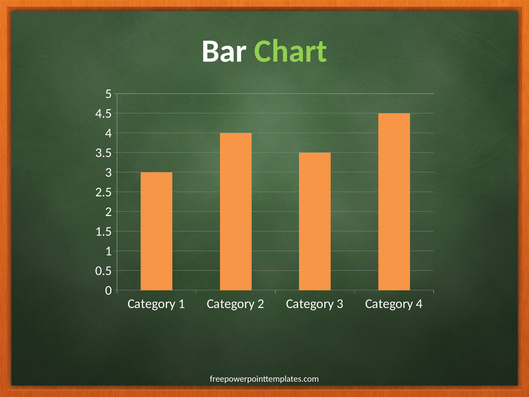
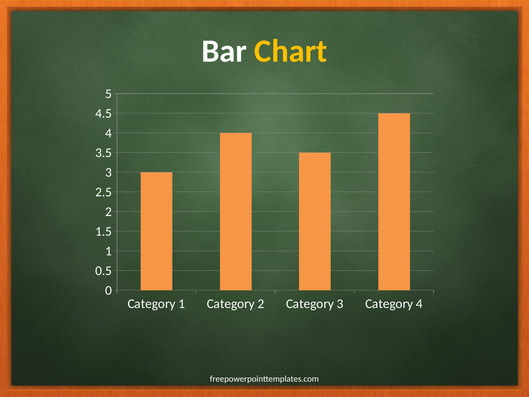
Chart colour: light green -> yellow
